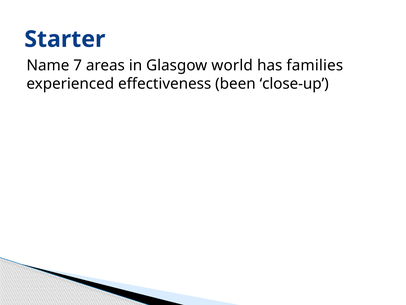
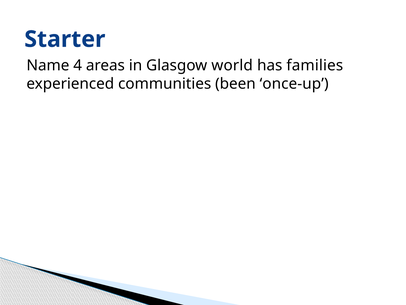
7: 7 -> 4
effectiveness: effectiveness -> communities
close-up: close-up -> once-up
